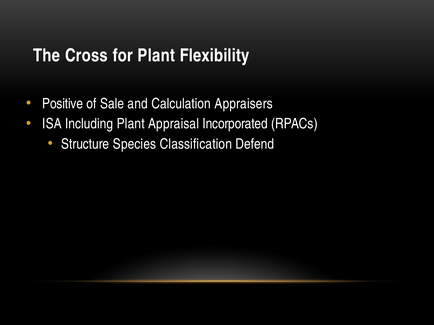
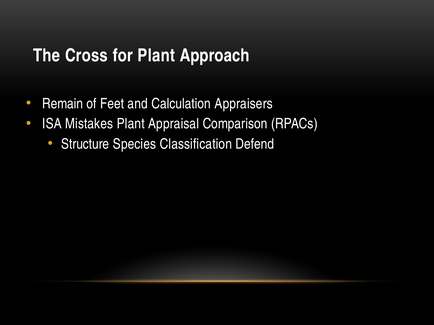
Flexibility: Flexibility -> Approach
Positive: Positive -> Remain
Sale: Sale -> Feet
Including: Including -> Mistakes
Incorporated: Incorporated -> Comparison
